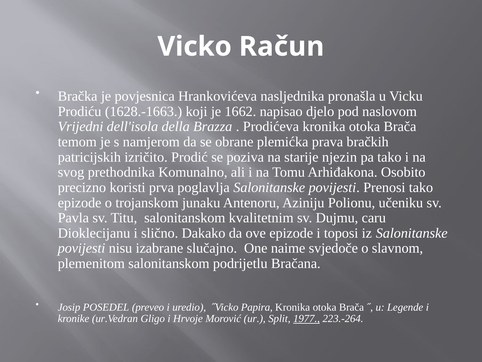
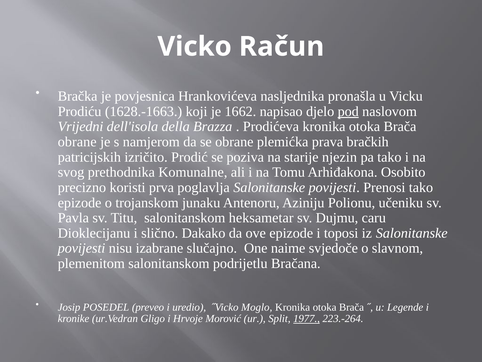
pod underline: none -> present
temom at (77, 142): temom -> obrane
Komunalno: Komunalno -> Komunalne
kvalitetnim: kvalitetnim -> heksametar
Papira: Papira -> Moglo
